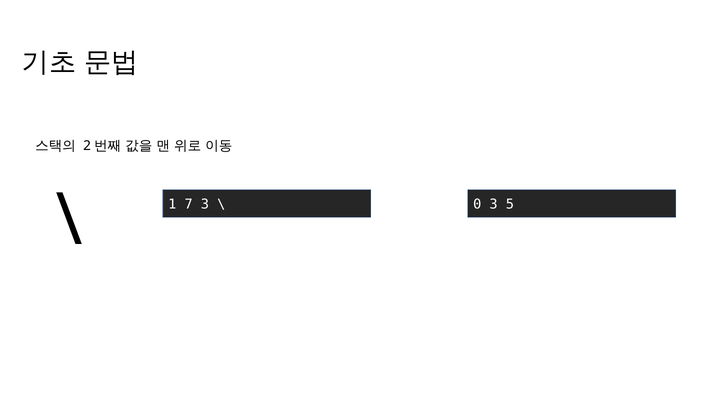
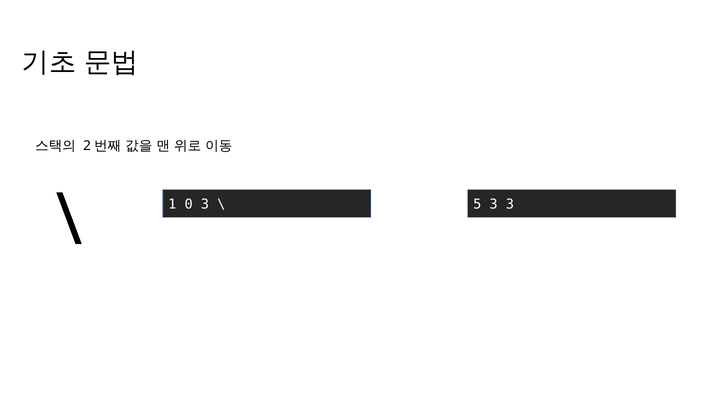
7: 7 -> 0
0: 0 -> 5
3 5: 5 -> 3
